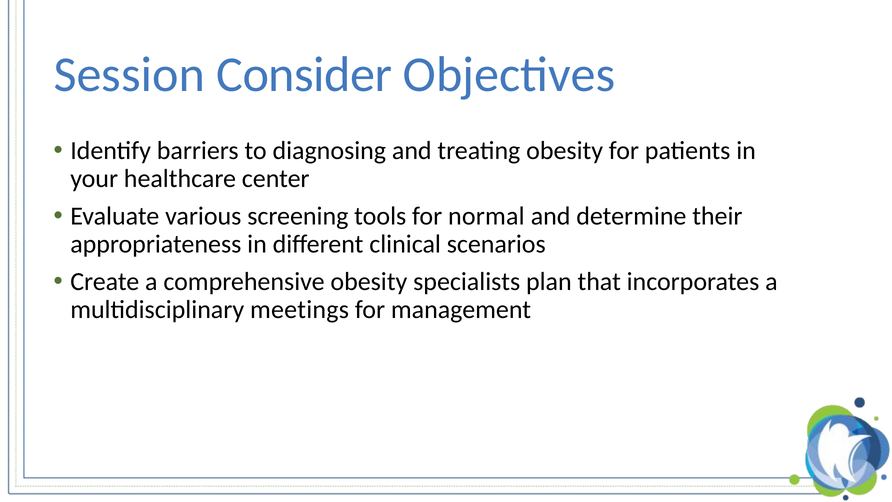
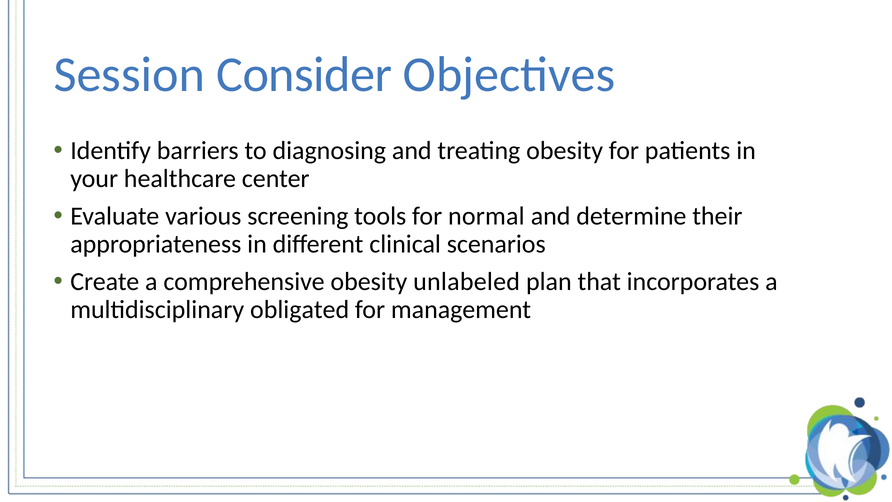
specialists: specialists -> unlabeled
meetings: meetings -> obligated
